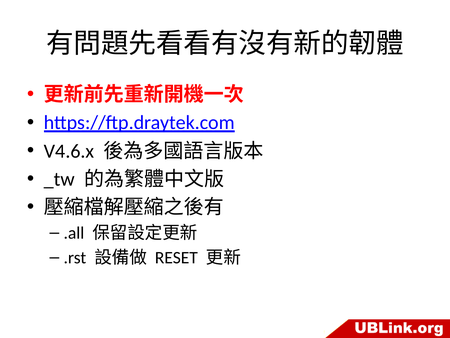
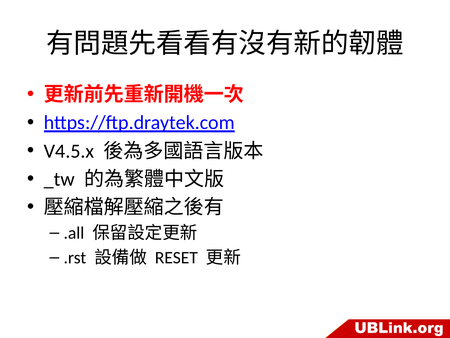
V4.6.x: V4.6.x -> V4.5.x
